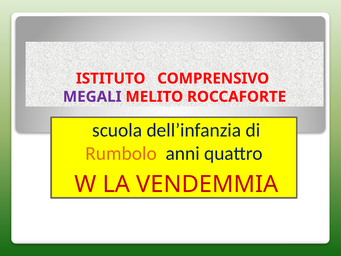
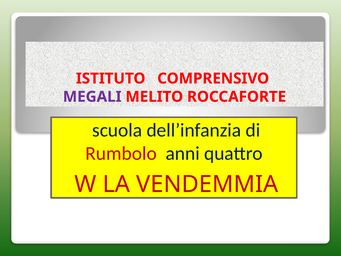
Rumbolo colour: orange -> red
